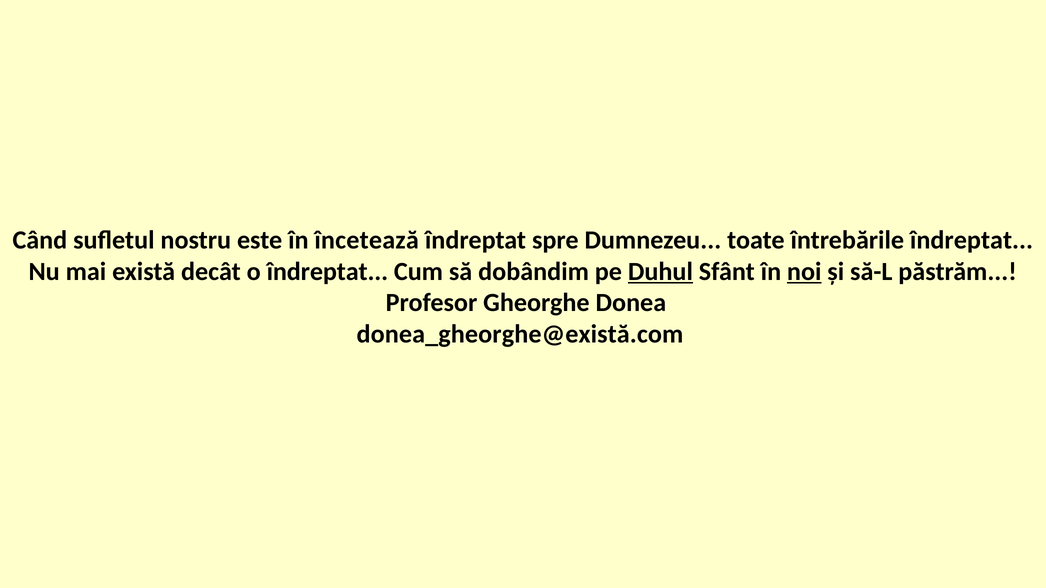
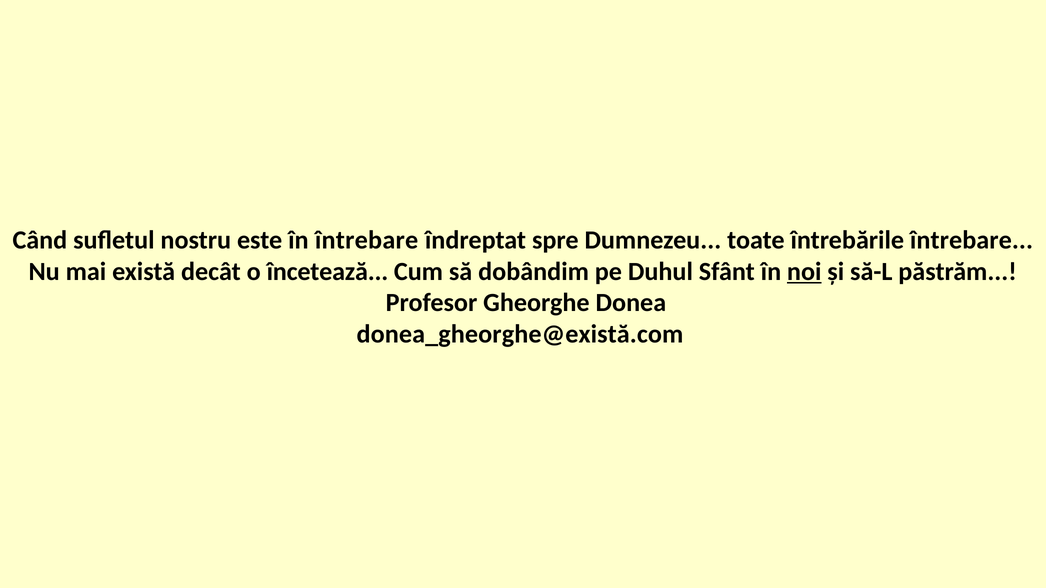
în încetează: încetează -> întrebare
întrebările îndreptat: îndreptat -> întrebare
o îndreptat: îndreptat -> încetează
Duhul underline: present -> none
